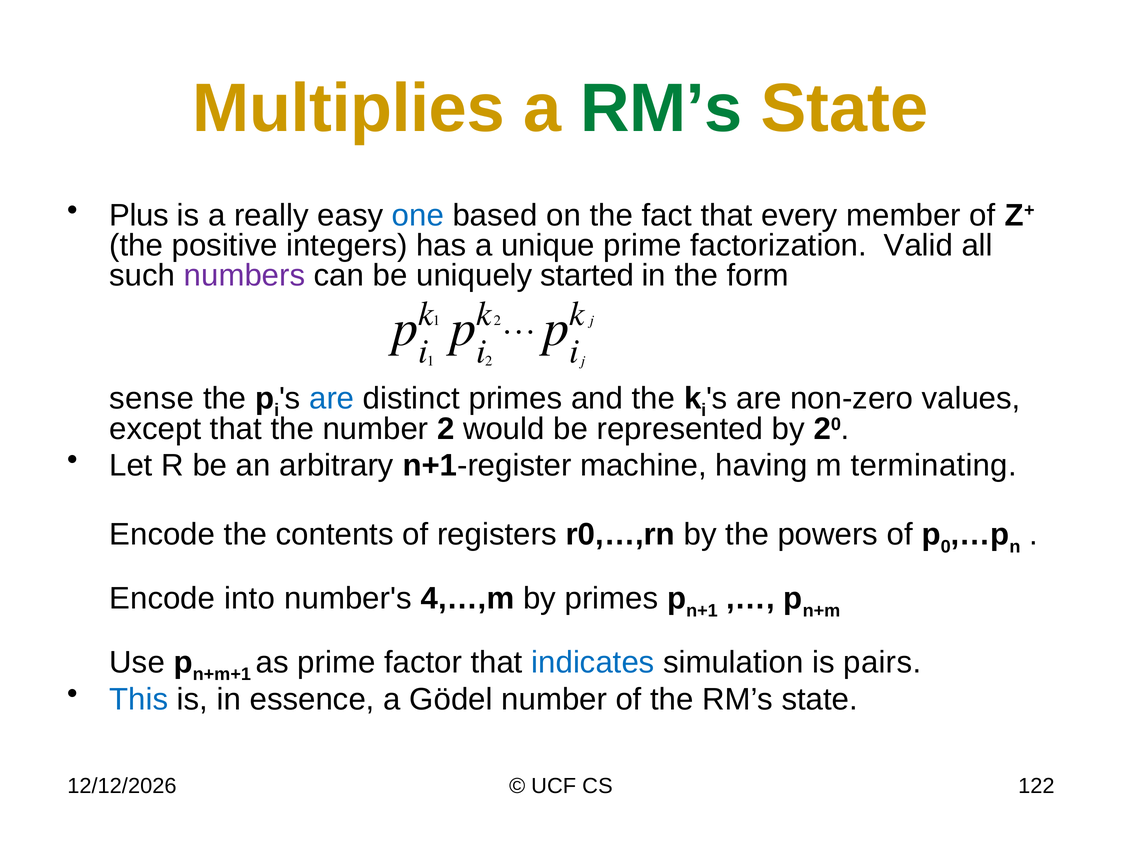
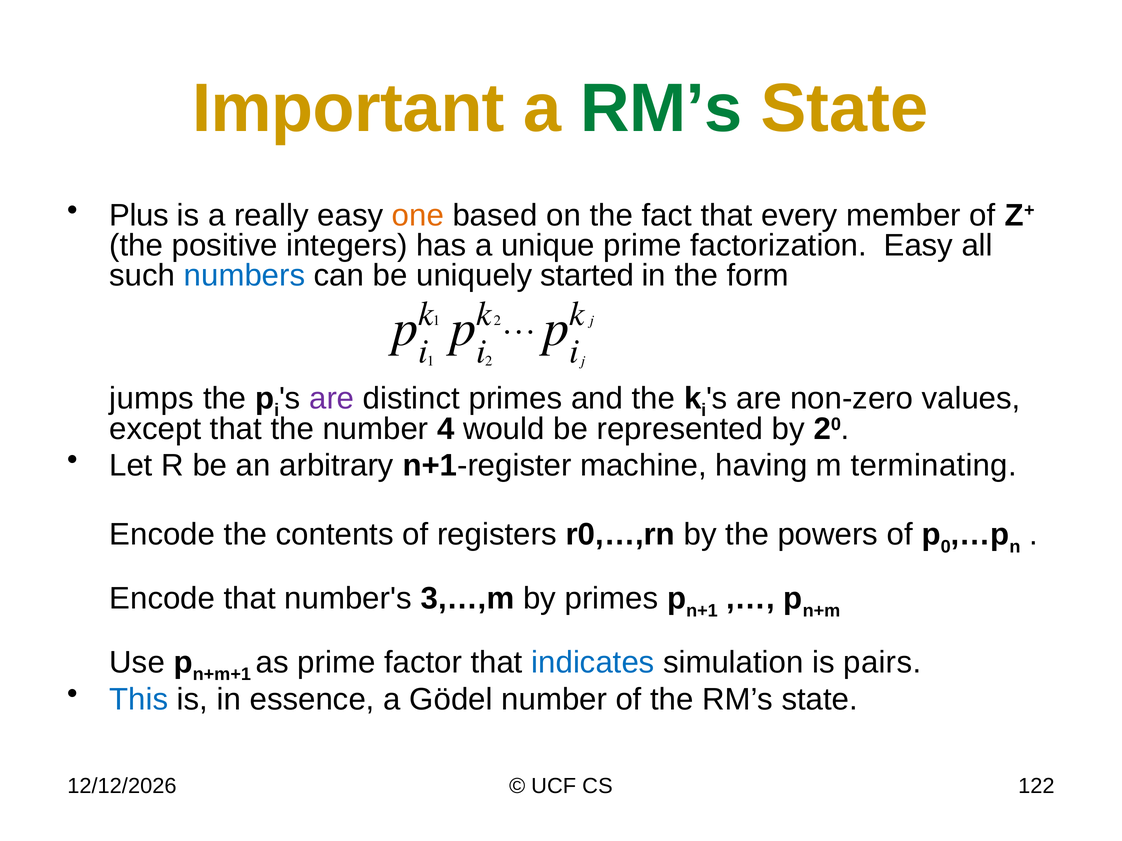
Multiplies: Multiplies -> Important
one colour: blue -> orange
factorization Valid: Valid -> Easy
numbers colour: purple -> blue
sense: sense -> jumps
are at (332, 399) colour: blue -> purple
number 2: 2 -> 4
Encode into: into -> that
4,…,m: 4,…,m -> 3,…,m
